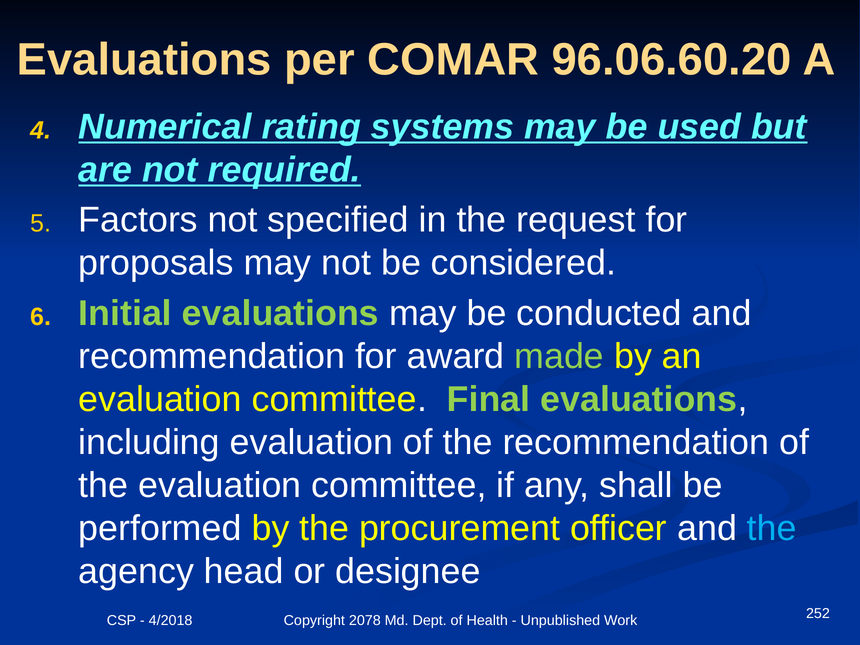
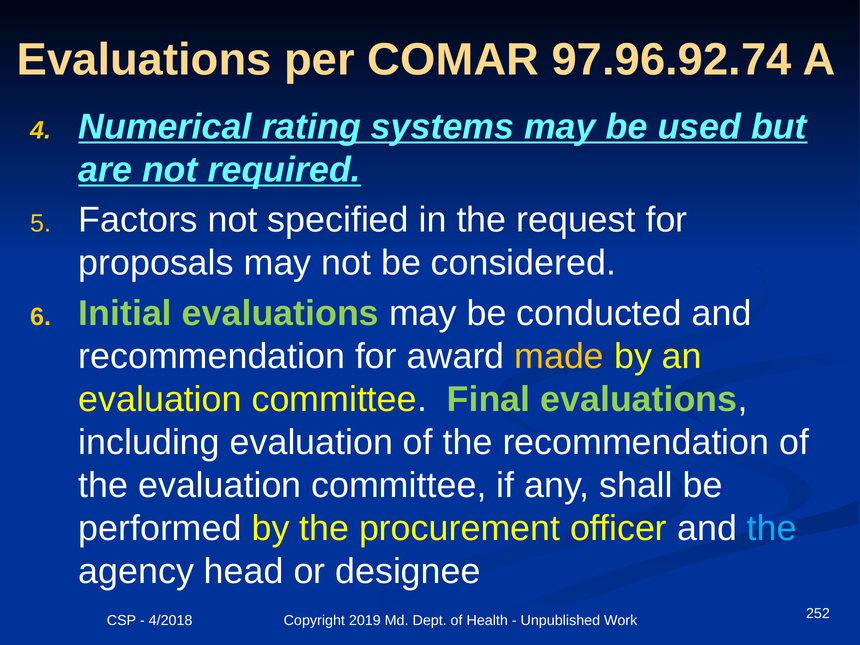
96.06.60.20: 96.06.60.20 -> 97.96.92.74
made colour: light green -> yellow
2078: 2078 -> 2019
